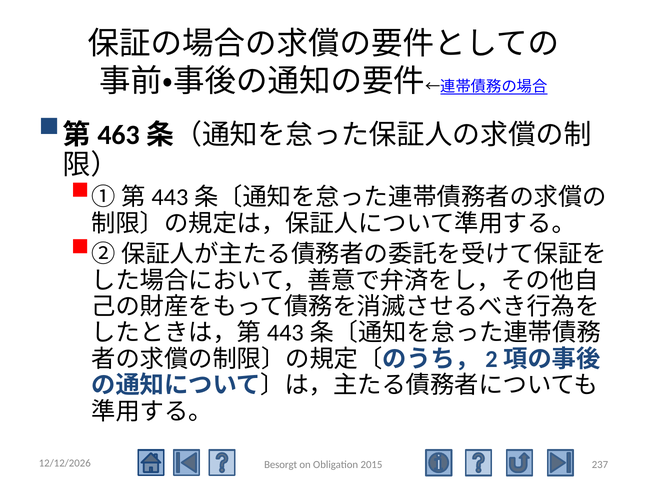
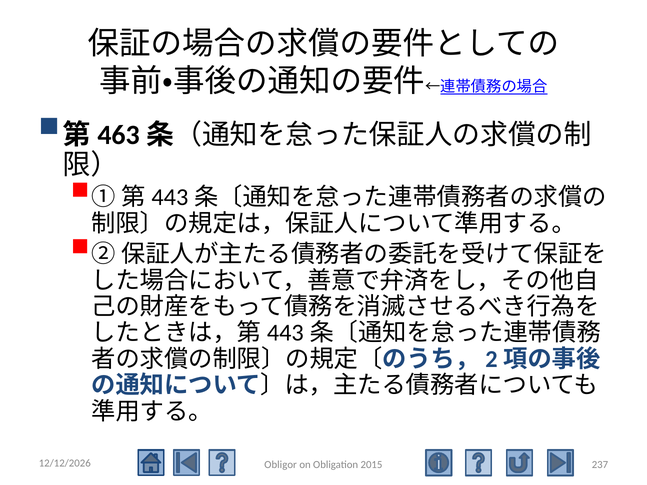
Besorgt: Besorgt -> Obligor
